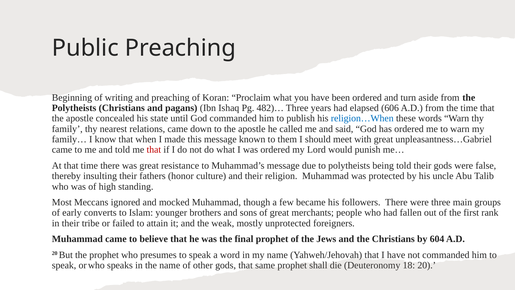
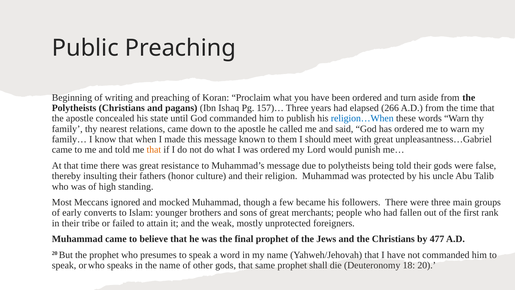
482)…: 482)… -> 157)…
606: 606 -> 266
that at (154, 150) colour: red -> orange
604: 604 -> 477
